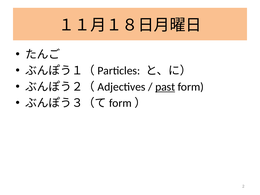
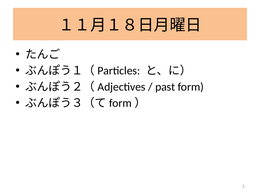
past underline: present -> none
